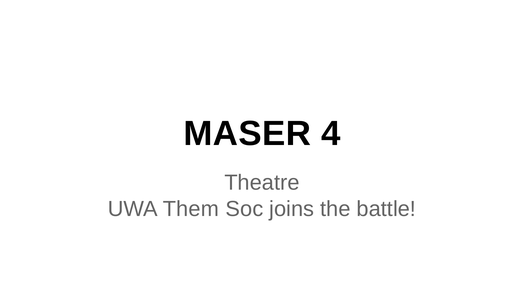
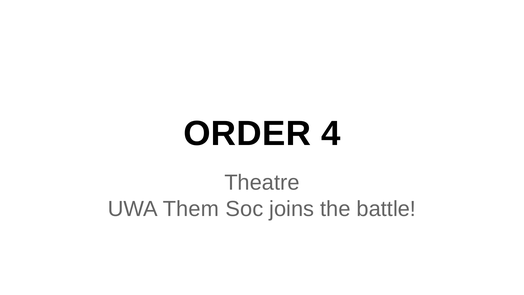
MASER: MASER -> ORDER
